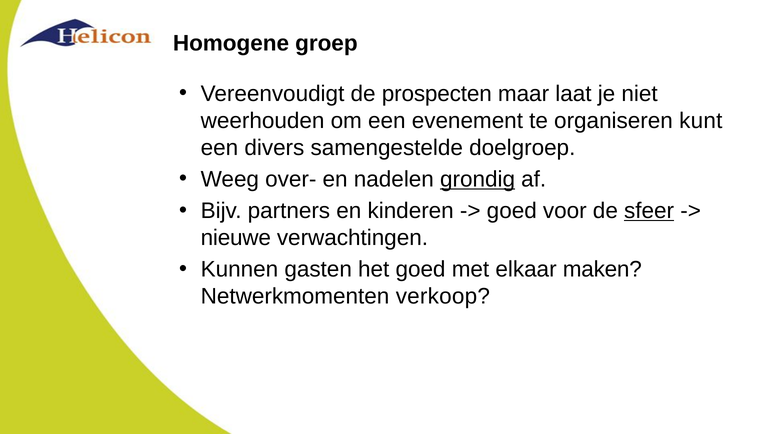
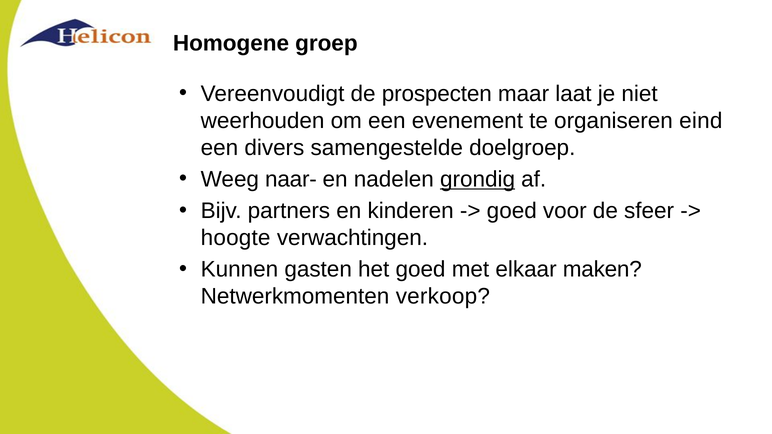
kunt: kunt -> eind
over-: over- -> naar-
sfeer underline: present -> none
nieuwe: nieuwe -> hoogte
